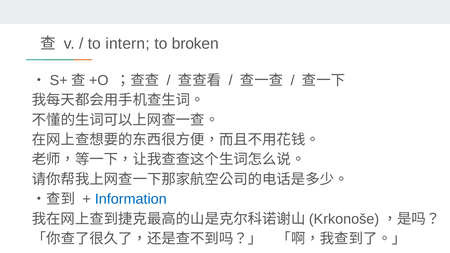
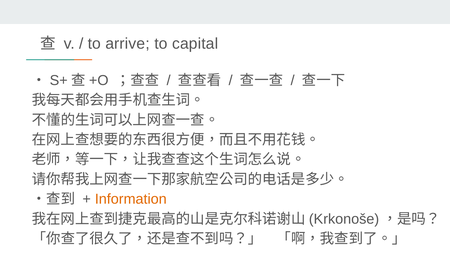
intern: intern -> arrive
broken: broken -> capital
Information colour: blue -> orange
